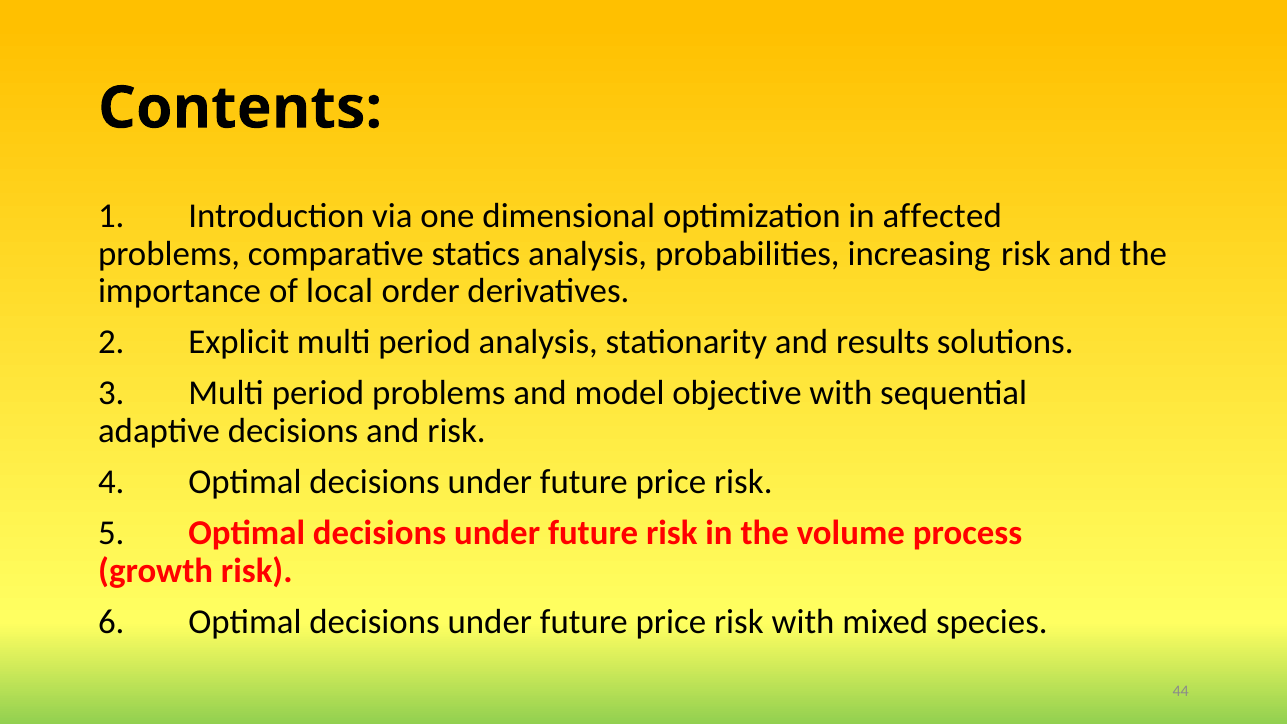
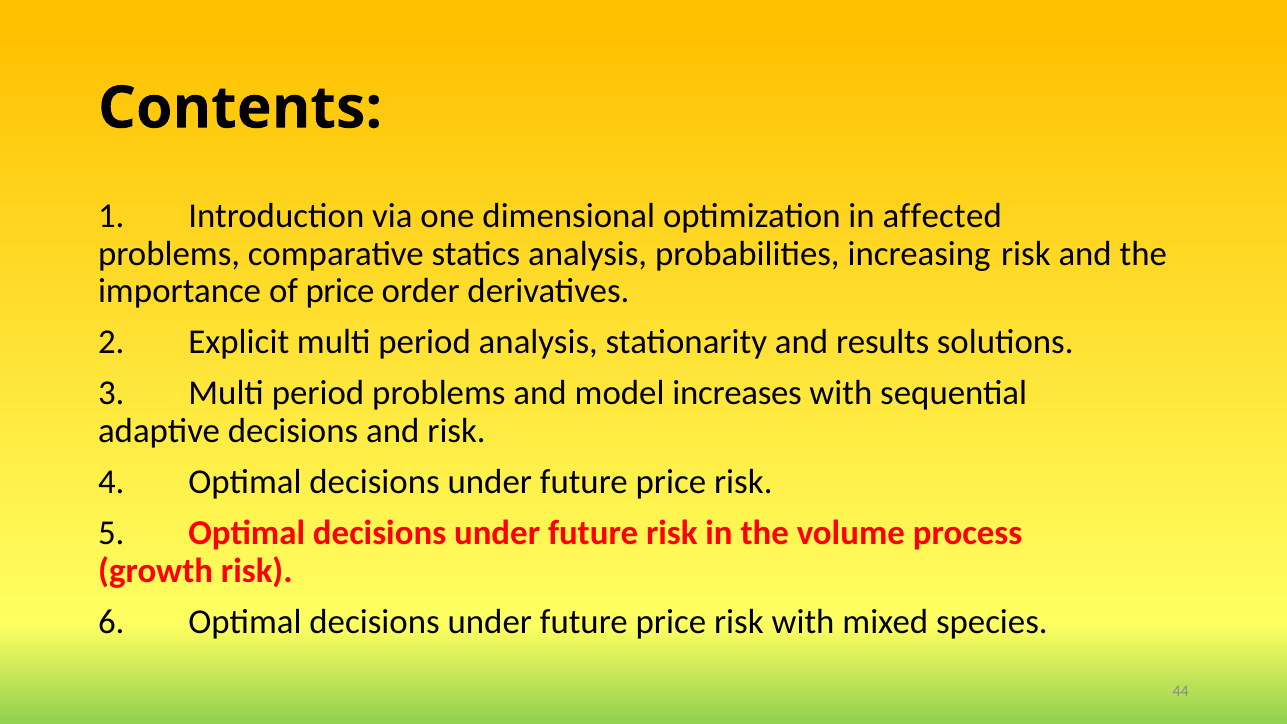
of local: local -> price
objective: objective -> increases
